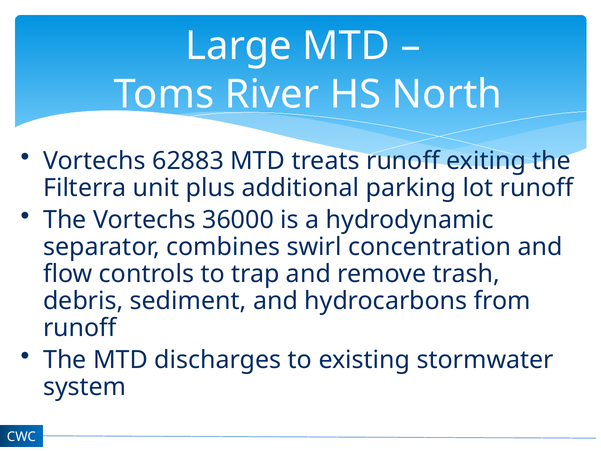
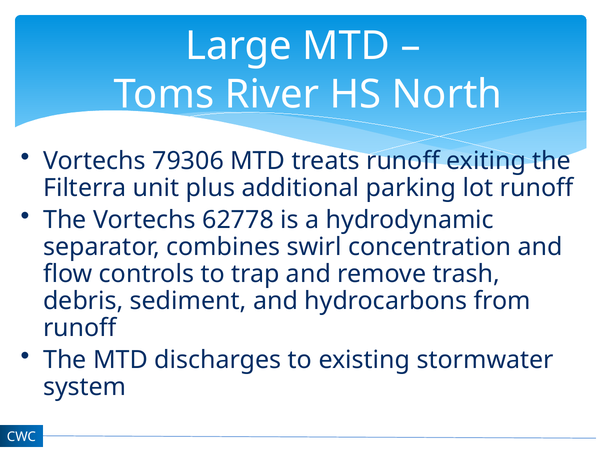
62883: 62883 -> 79306
36000: 36000 -> 62778
